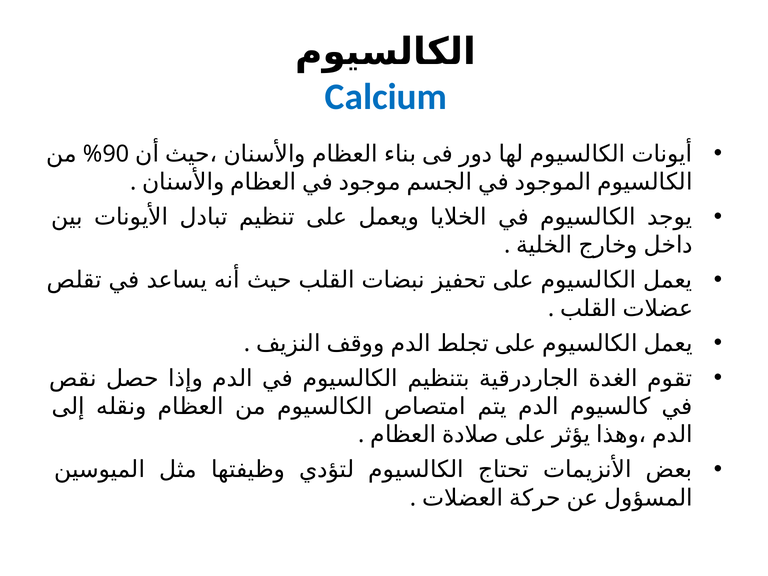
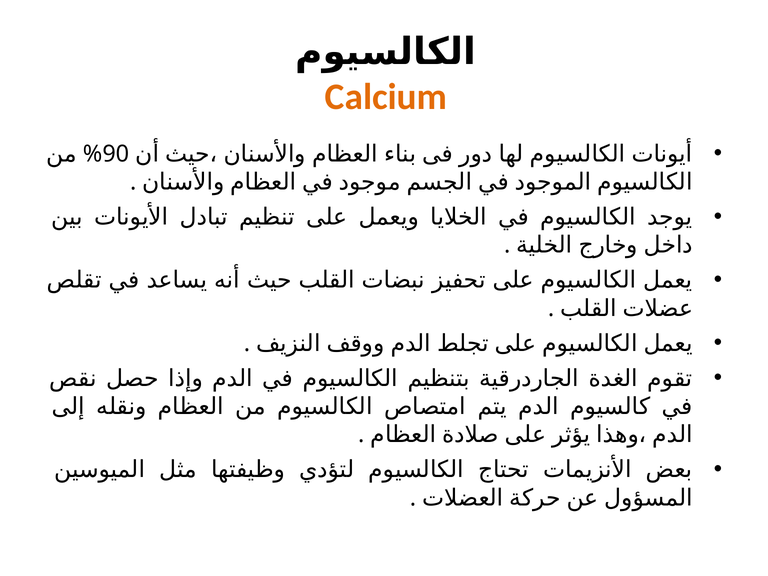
Calcium colour: blue -> orange
